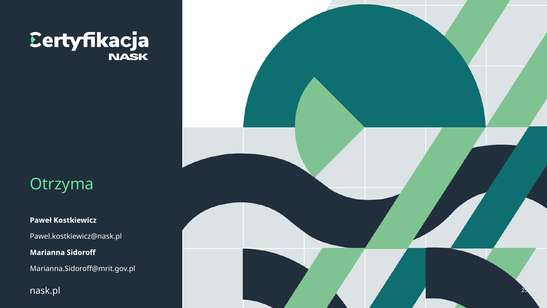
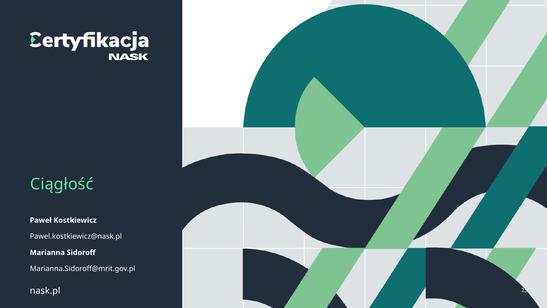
Otrzyma: Otrzyma -> Ciągłość
